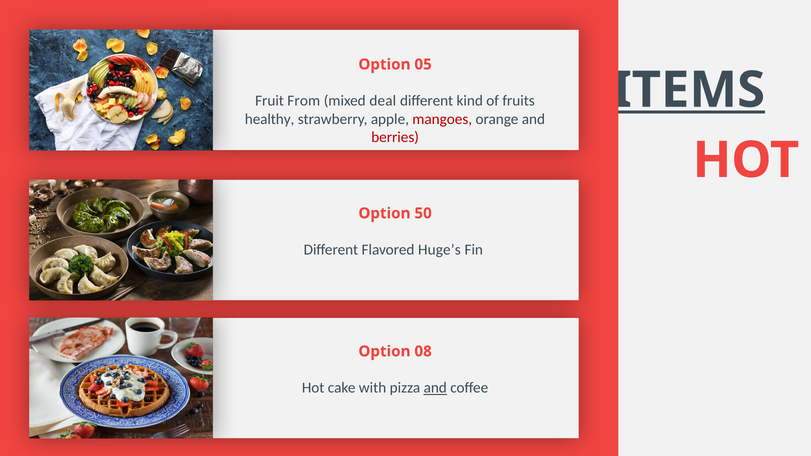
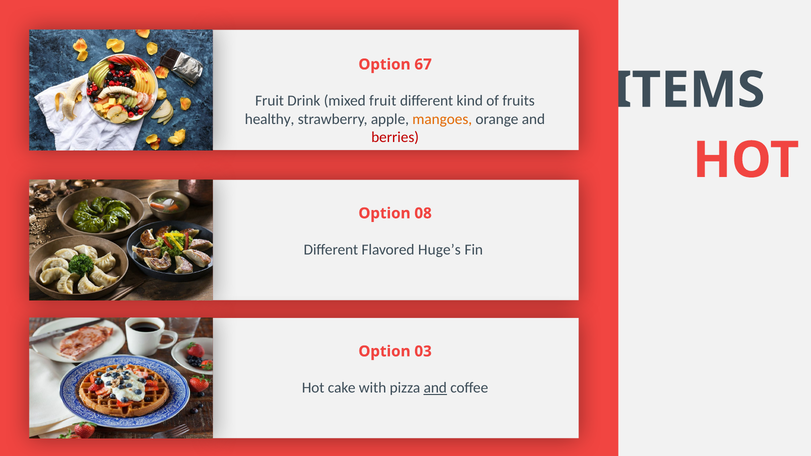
05: 05 -> 67
ITEMS underline: present -> none
From: From -> Drink
mixed deal: deal -> fruit
mangoes colour: red -> orange
50: 50 -> 08
08: 08 -> 03
